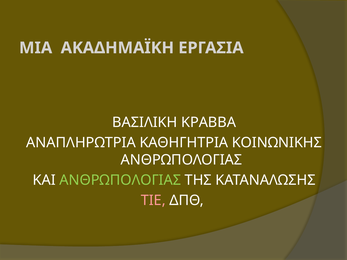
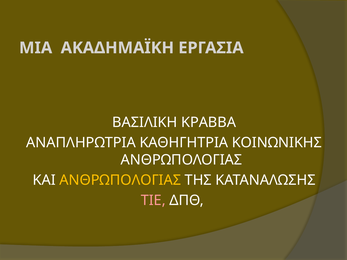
ΑΝΘΡΩΠΟΛΟΓΙΑΣ at (120, 180) colour: light green -> yellow
